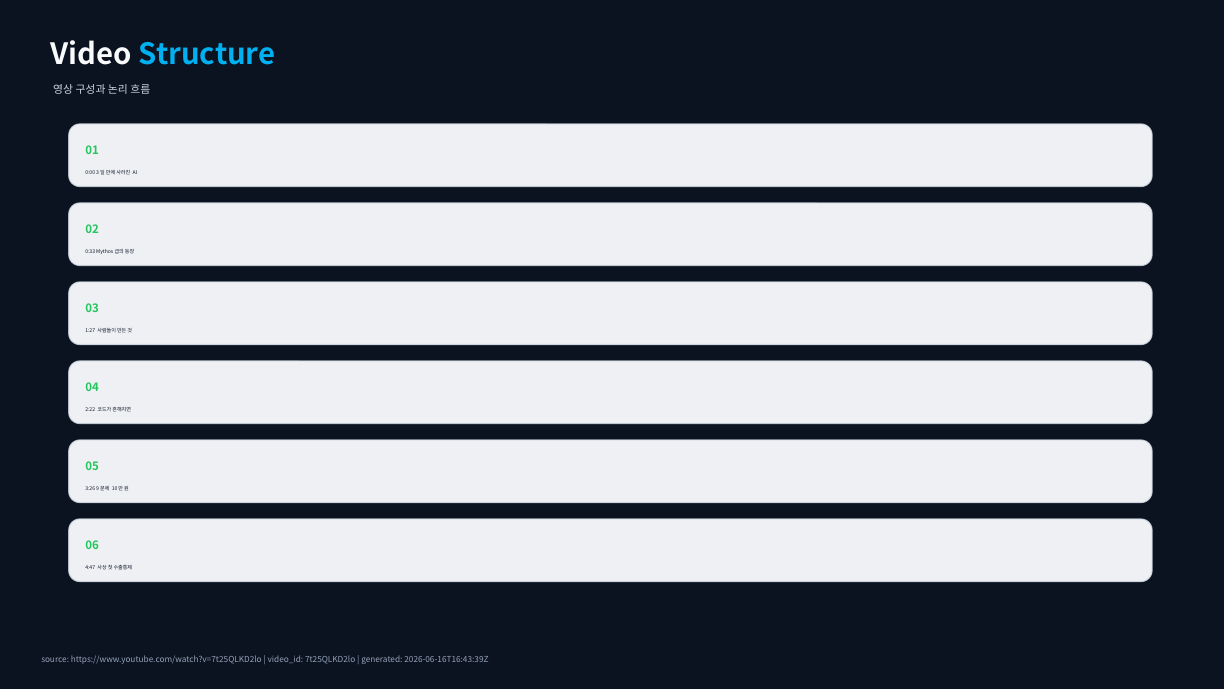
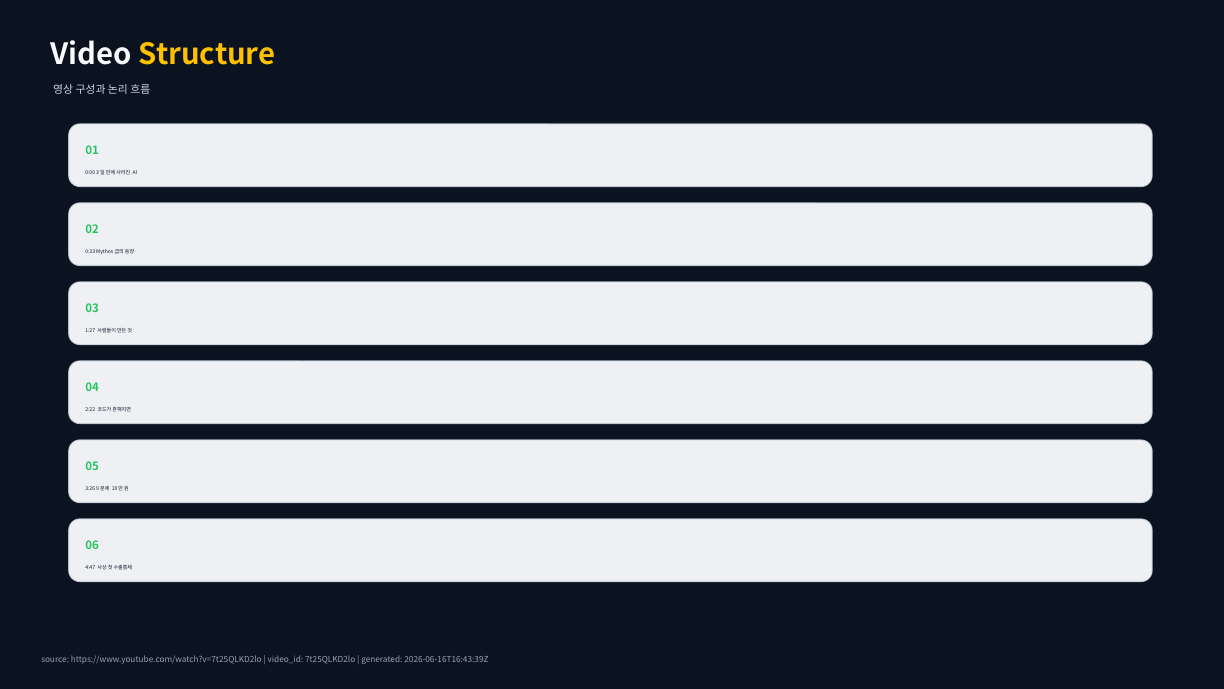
Structure colour: light blue -> yellow
